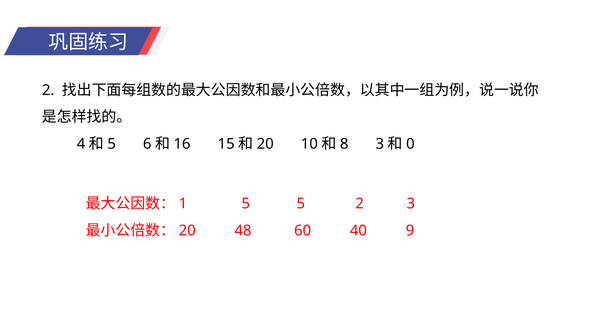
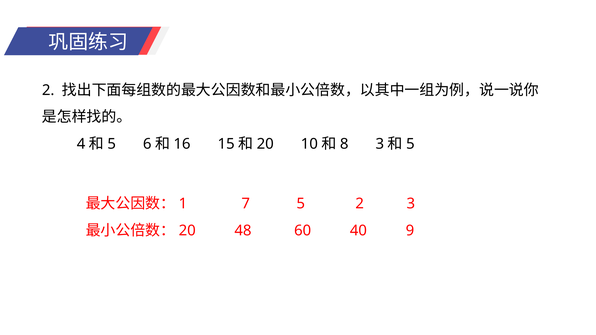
0 at (410, 144): 0 -> 5
5 at (246, 204): 5 -> 7
